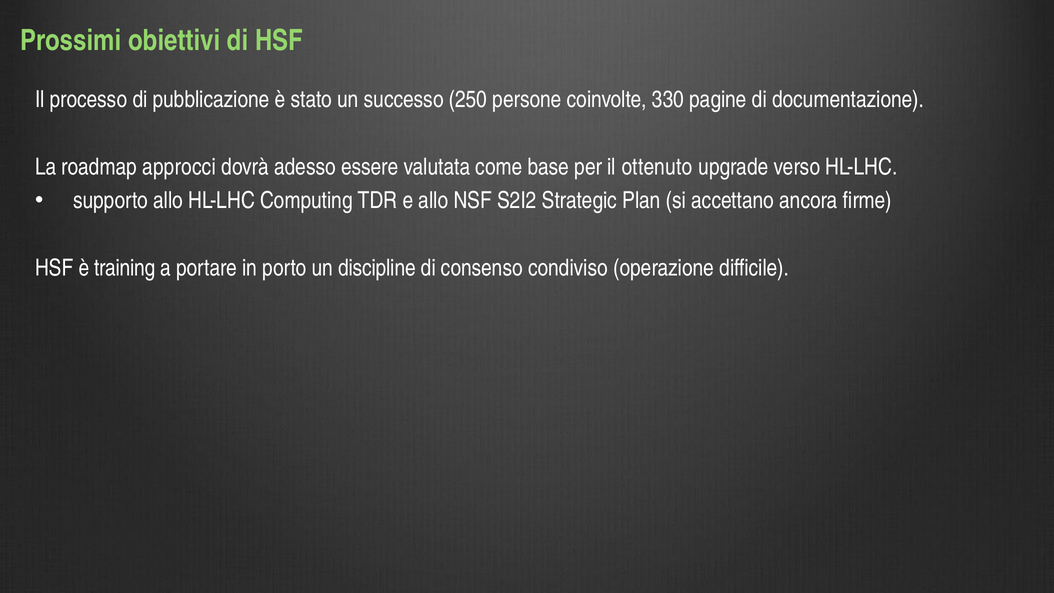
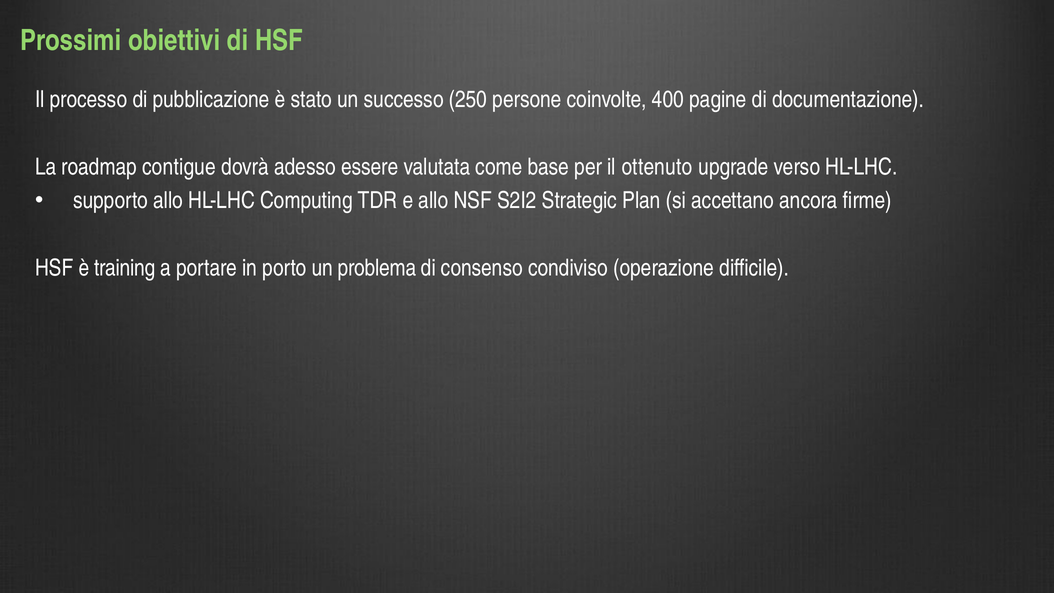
330: 330 -> 400
approcci: approcci -> contigue
discipline: discipline -> problema
